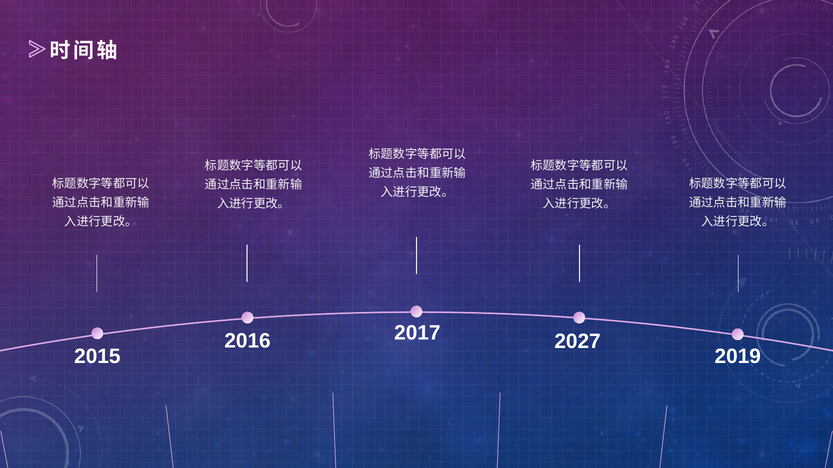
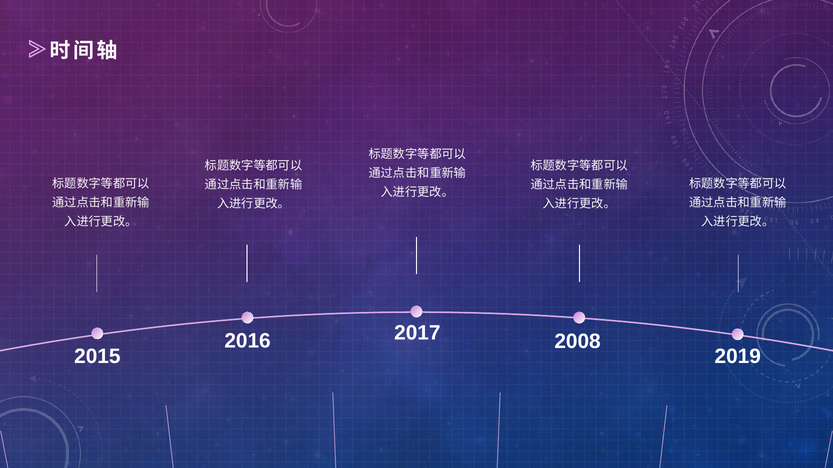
2027: 2027 -> 2008
